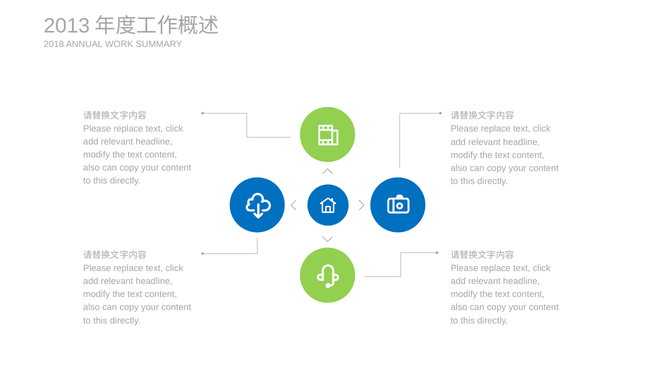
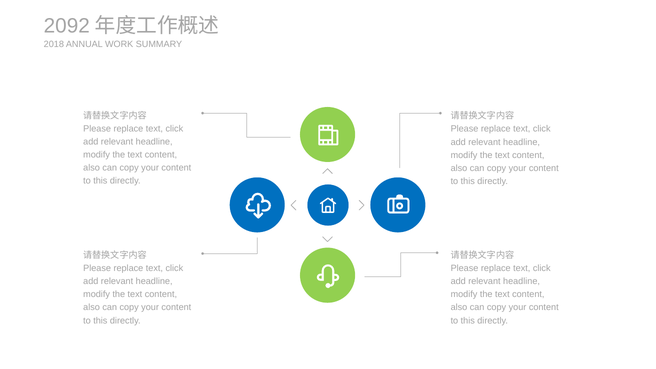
2013: 2013 -> 2092
